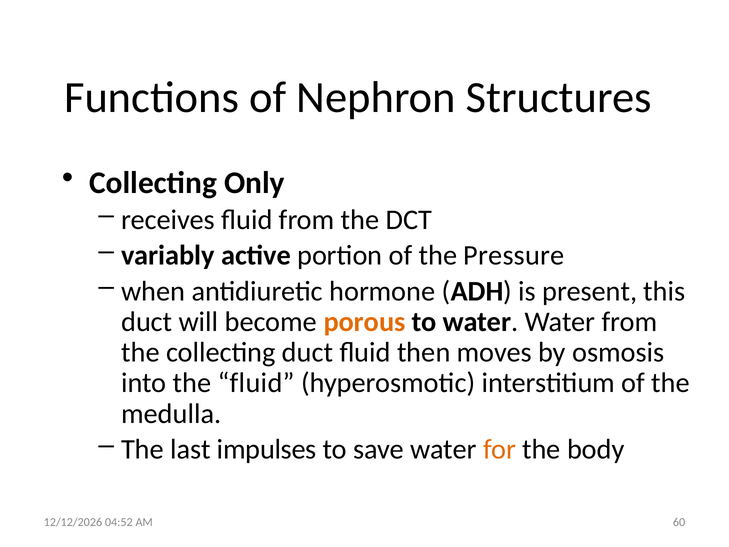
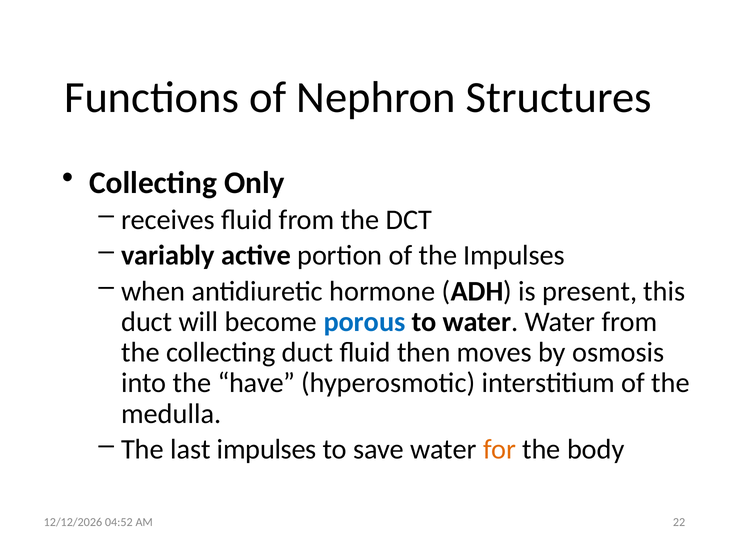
the Pressure: Pressure -> Impulses
porous colour: orange -> blue
the fluid: fluid -> have
60: 60 -> 22
